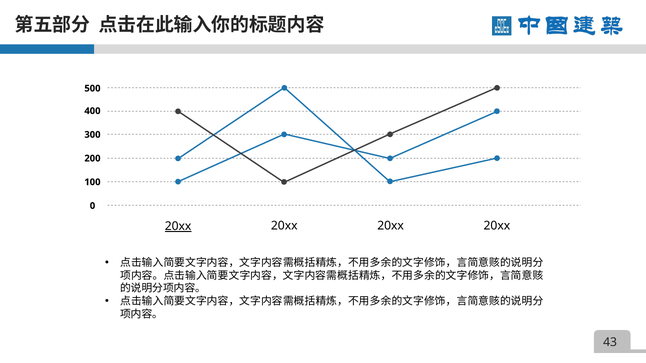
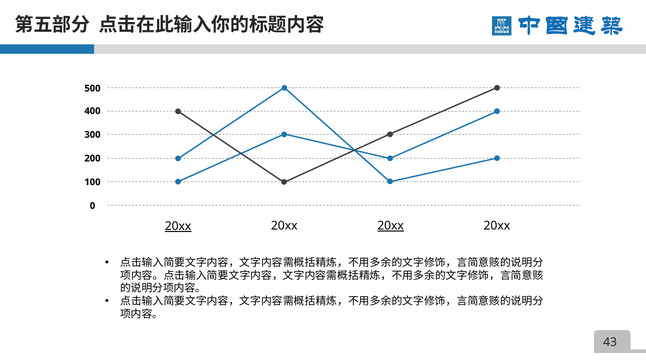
20xx at (391, 226) underline: none -> present
